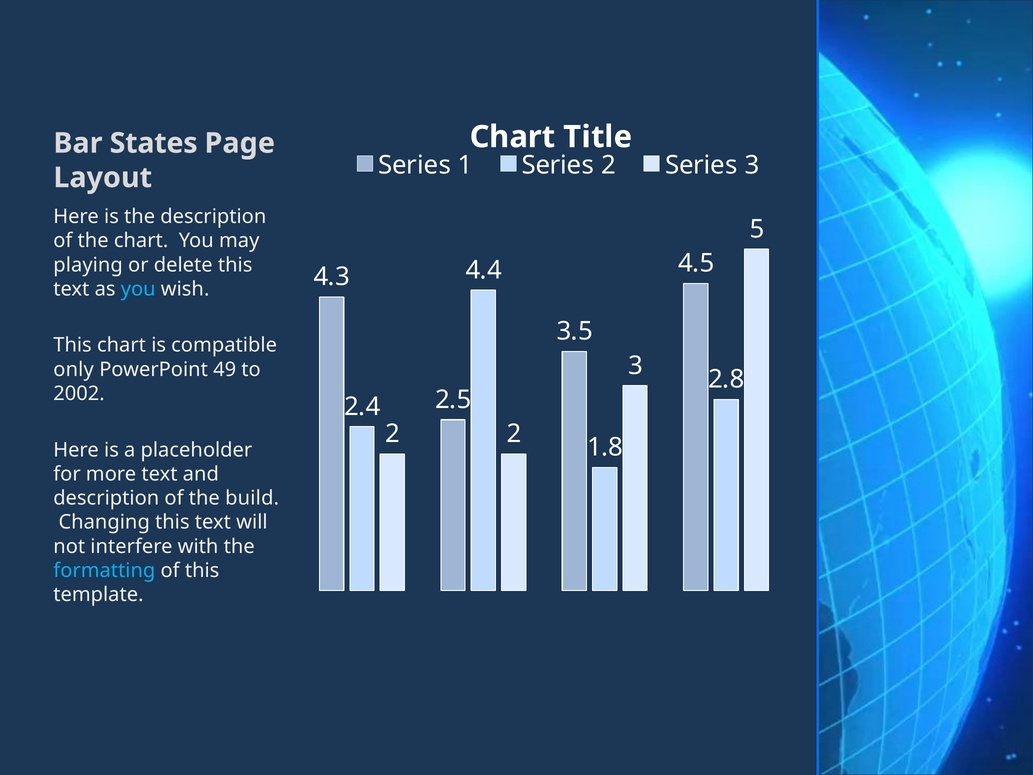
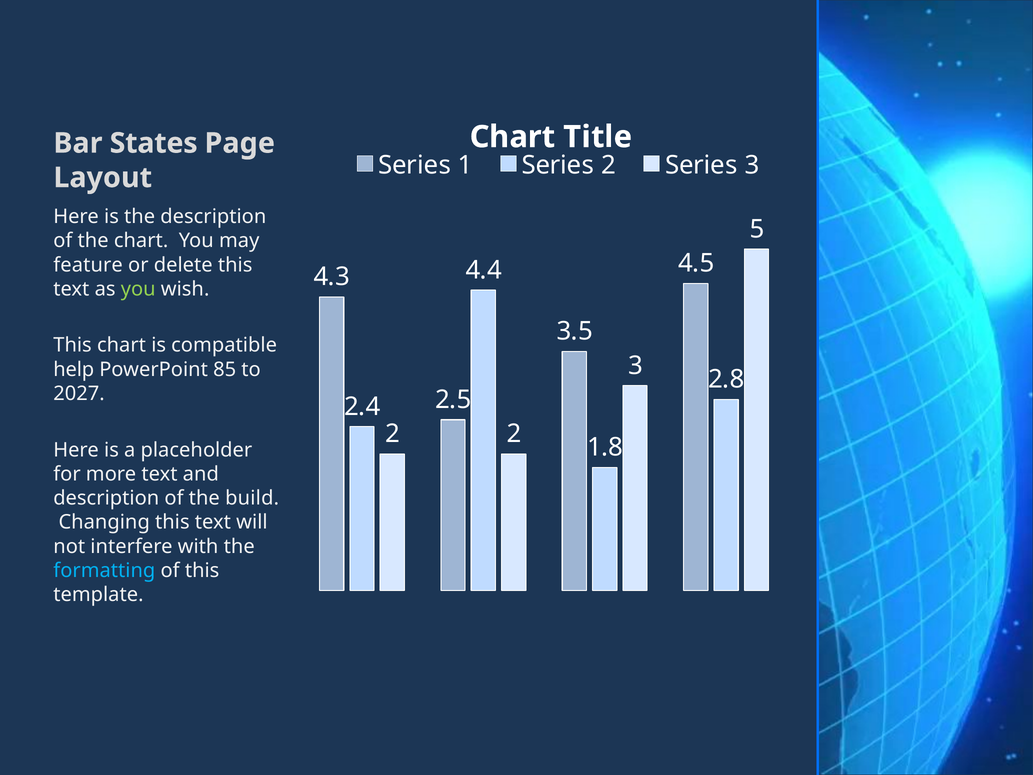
playing: playing -> feature
you at (138, 289) colour: light blue -> light green
only: only -> help
49: 49 -> 85
2002: 2002 -> 2027
